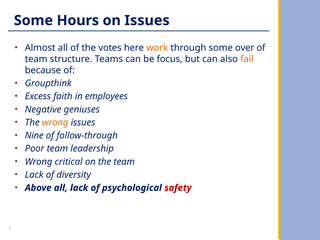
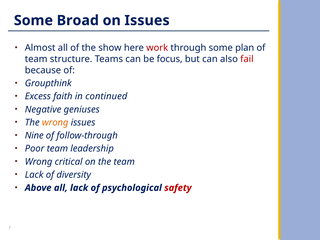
Hours: Hours -> Broad
votes: votes -> show
work colour: orange -> red
over: over -> plan
fail colour: orange -> red
employees: employees -> continued
